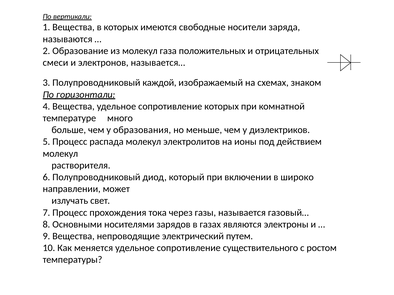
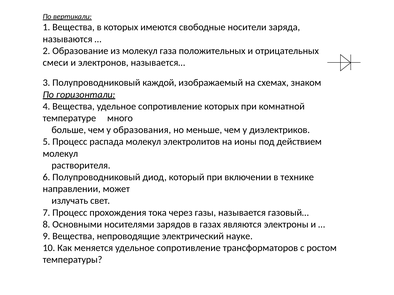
широко: широко -> технике
путем: путем -> науке
существительного: существительного -> трансформаторов
